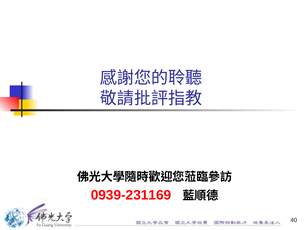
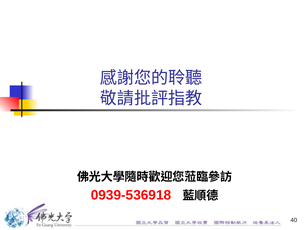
0939-231169: 0939-231169 -> 0939-536918
